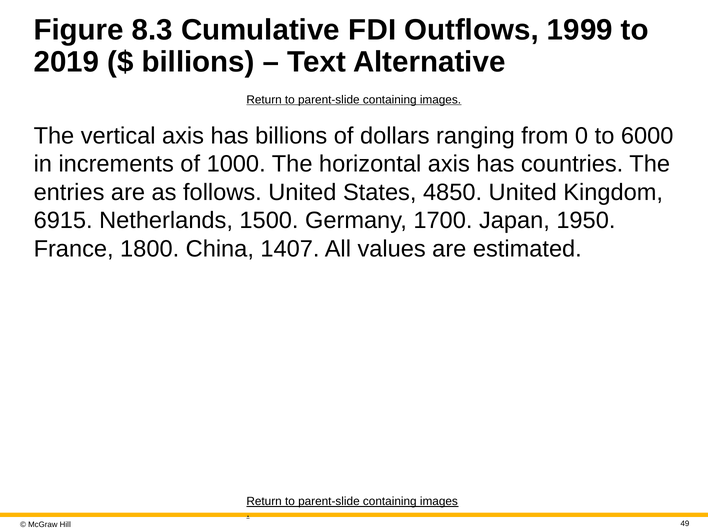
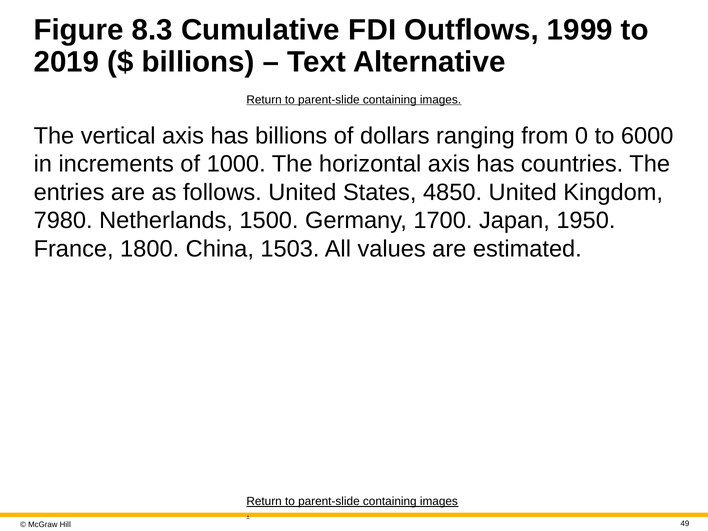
6915: 6915 -> 7980
1407: 1407 -> 1503
